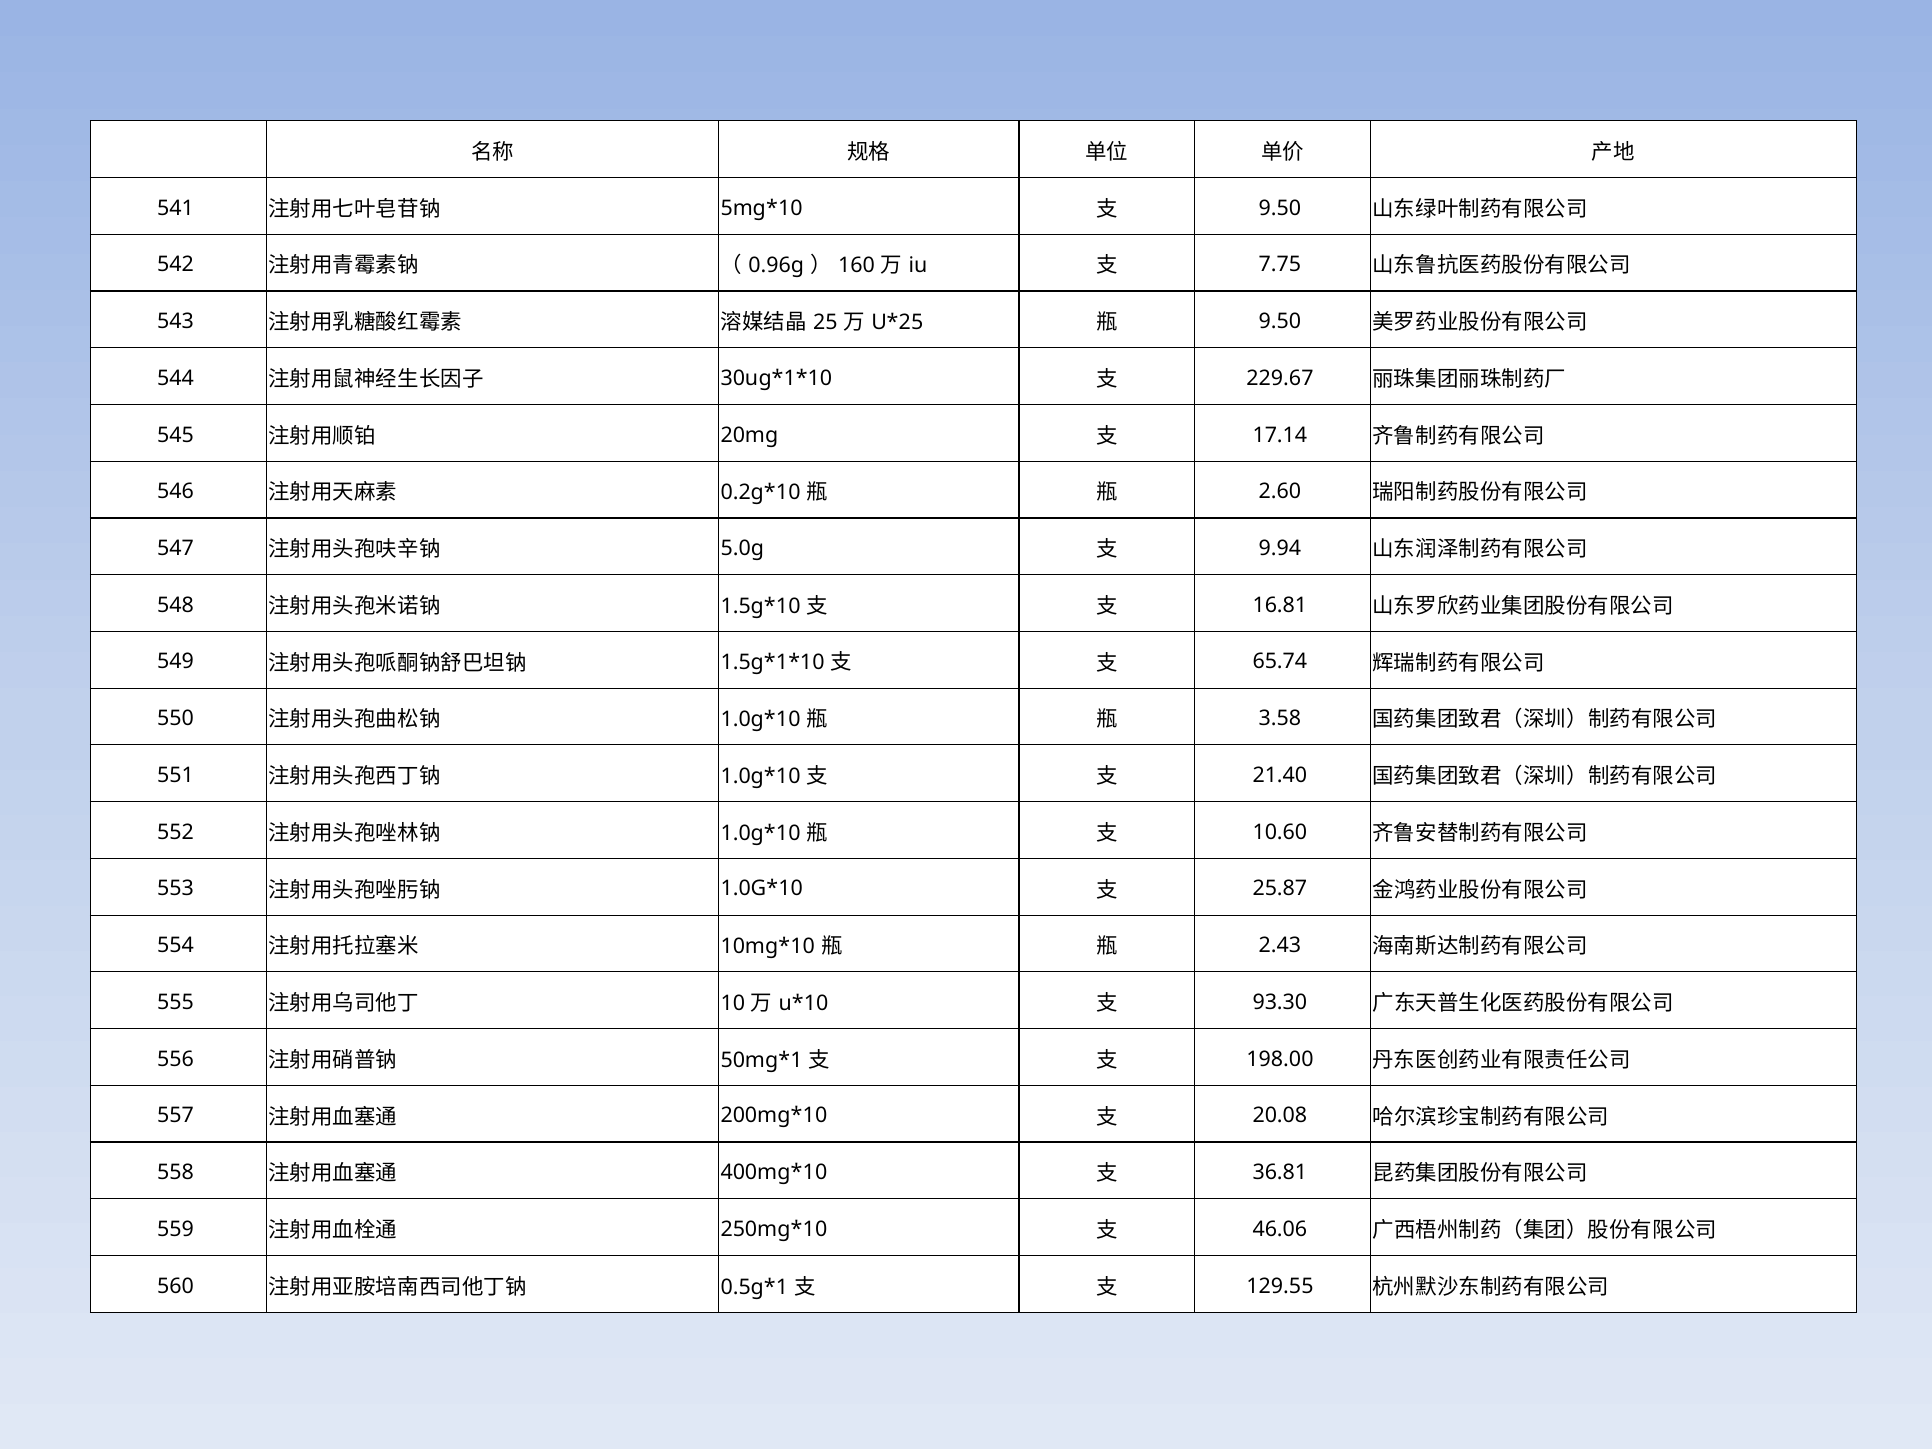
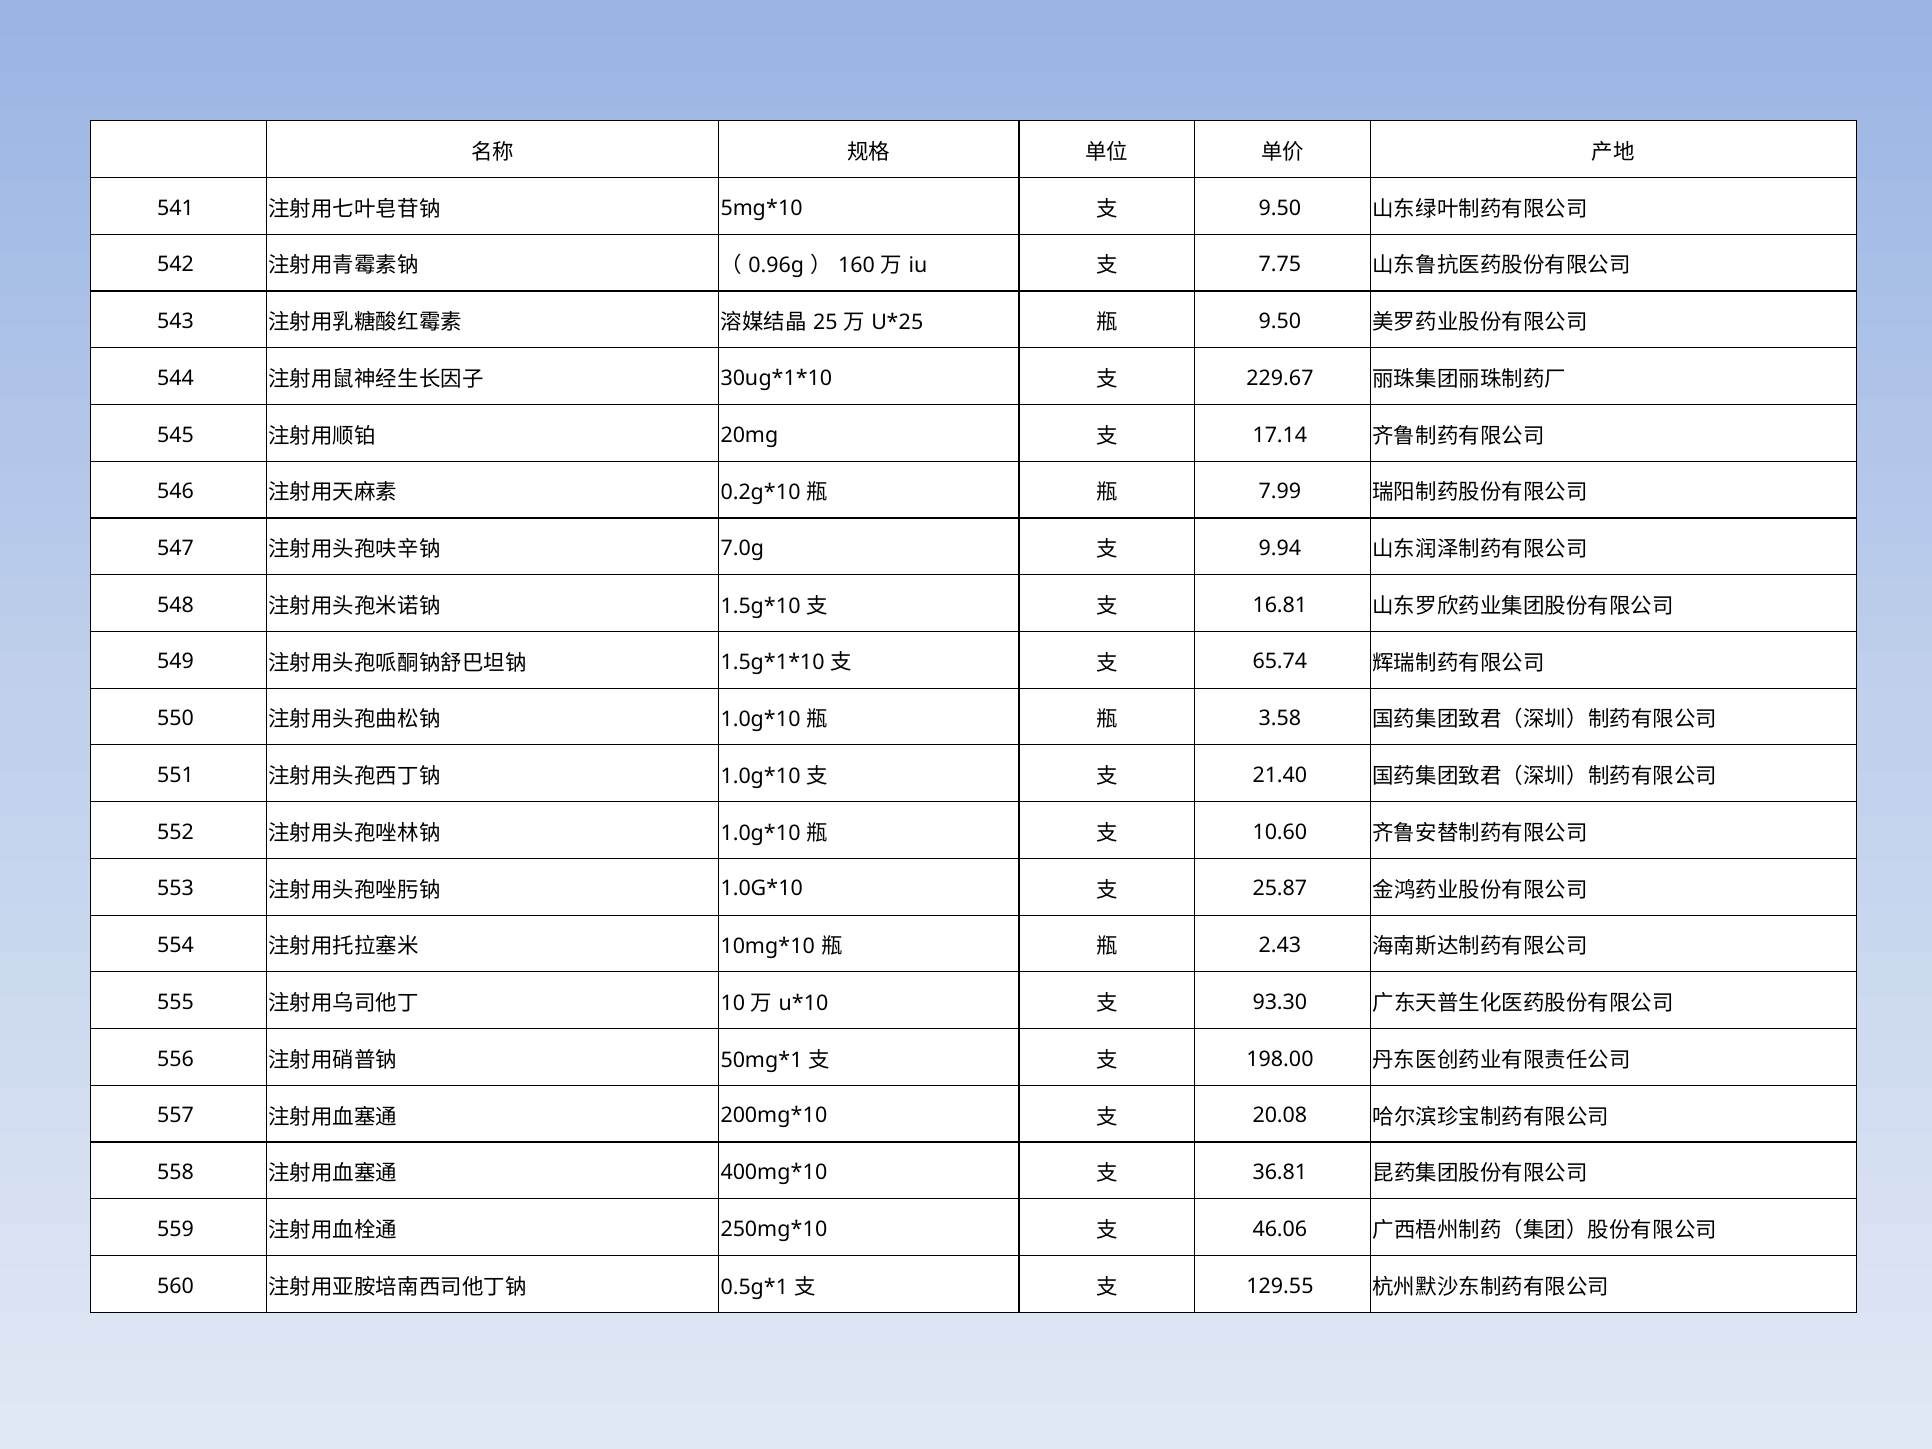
2.60: 2.60 -> 7.99
5.0g: 5.0g -> 7.0g
